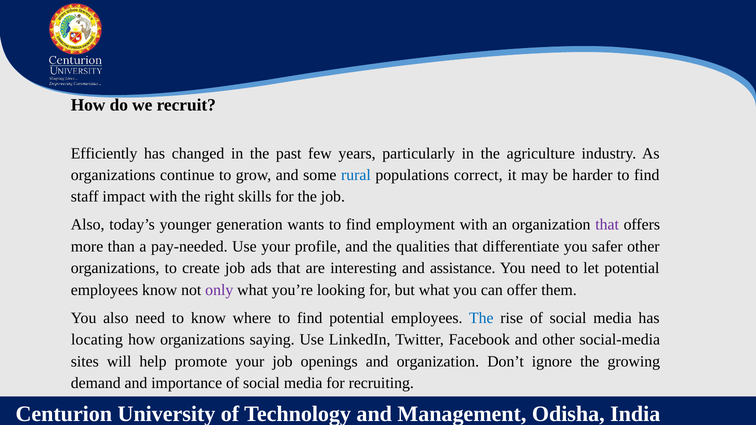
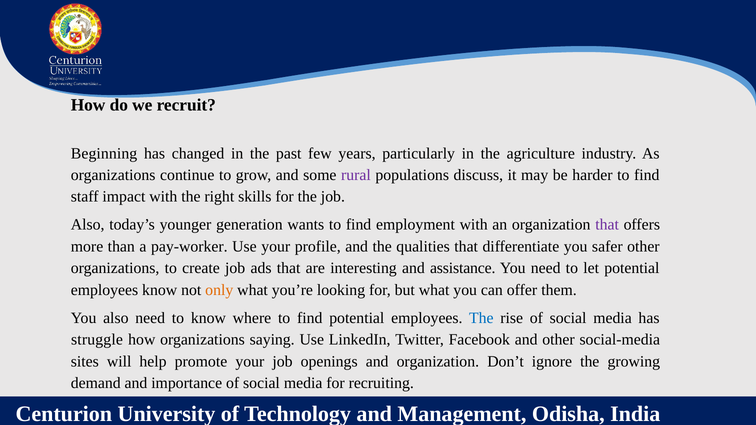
Efficiently: Efficiently -> Beginning
rural colour: blue -> purple
correct: correct -> discuss
pay-needed: pay-needed -> pay-worker
only colour: purple -> orange
locating: locating -> struggle
